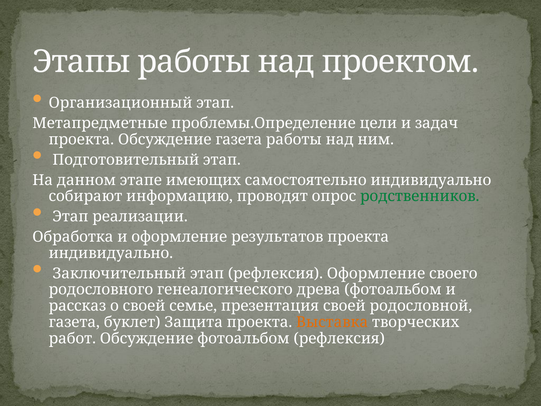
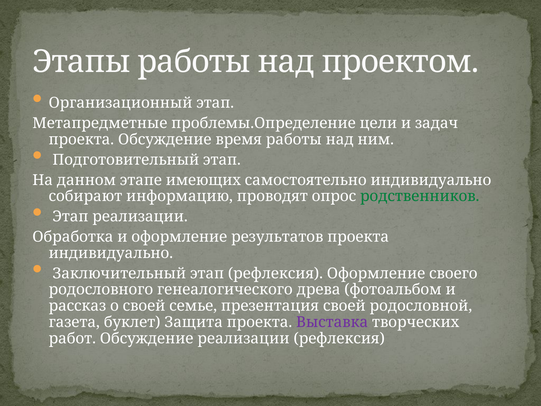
Обсуждение газета: газета -> время
Выставка colour: orange -> purple
Обсуждение фотоальбом: фотоальбом -> реализации
